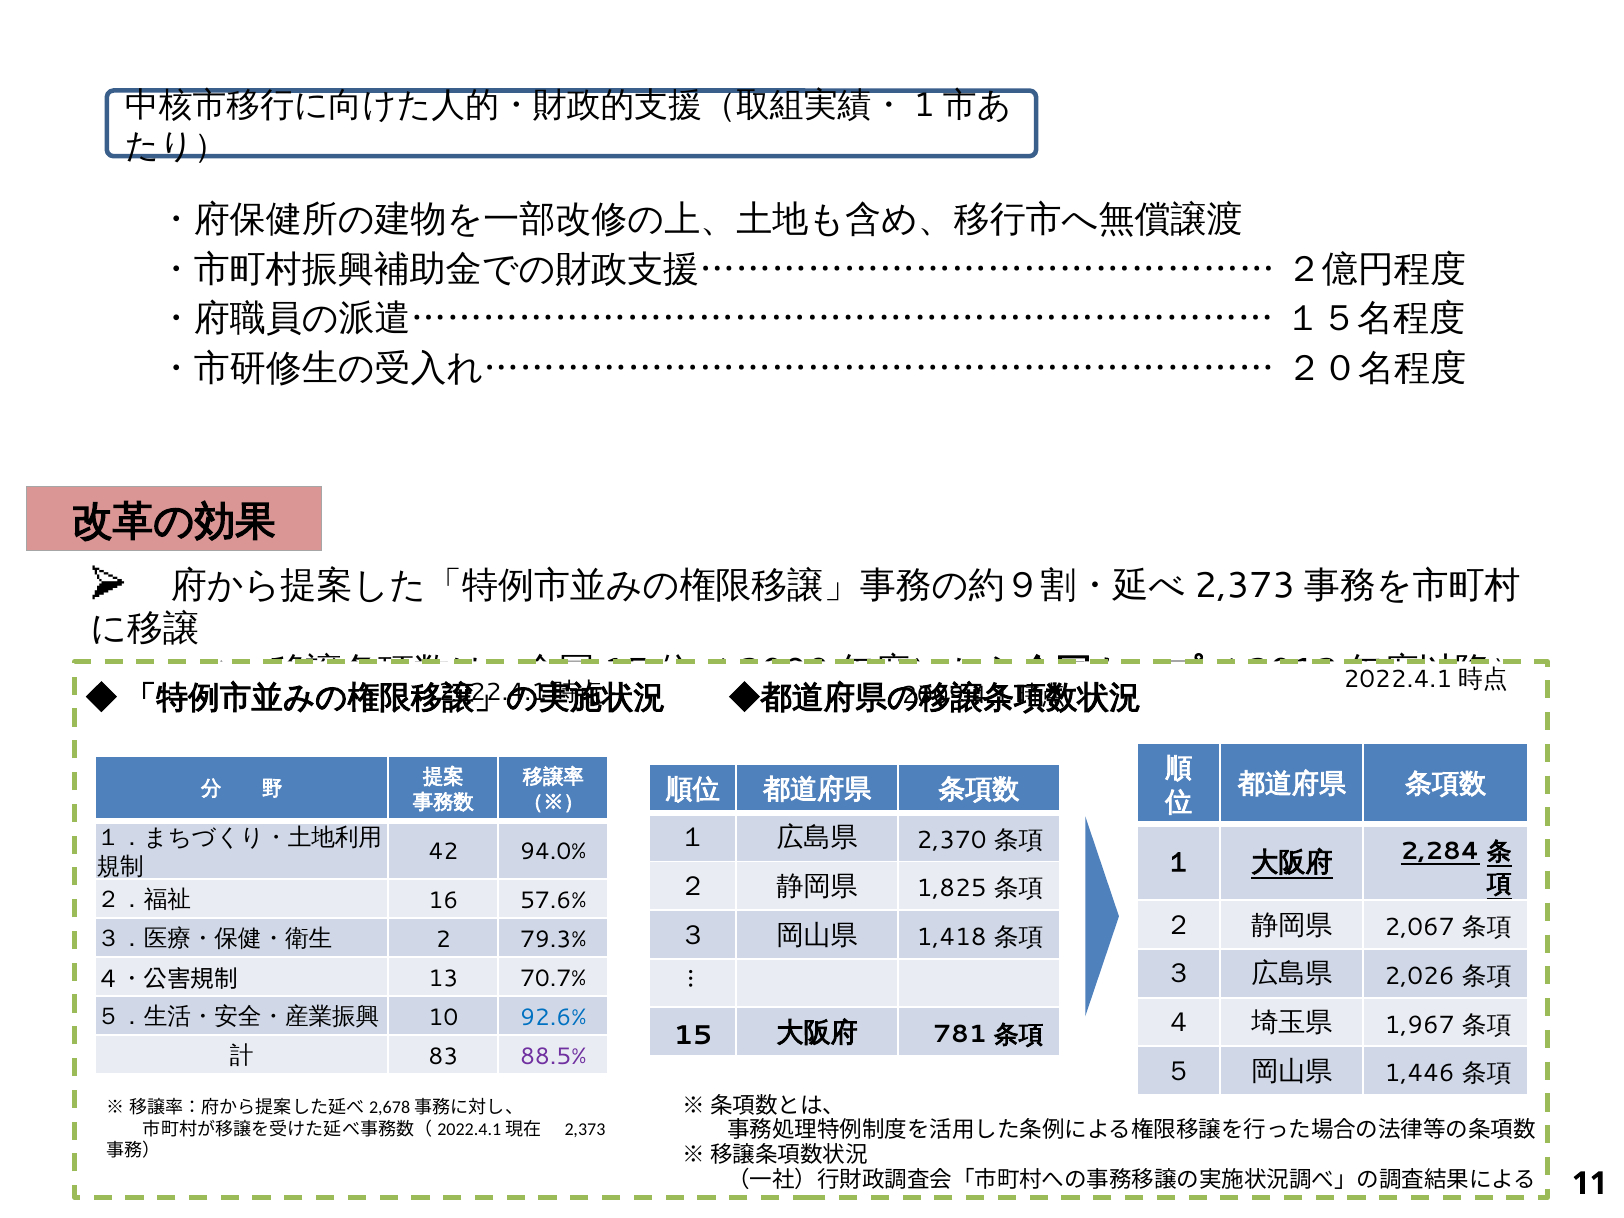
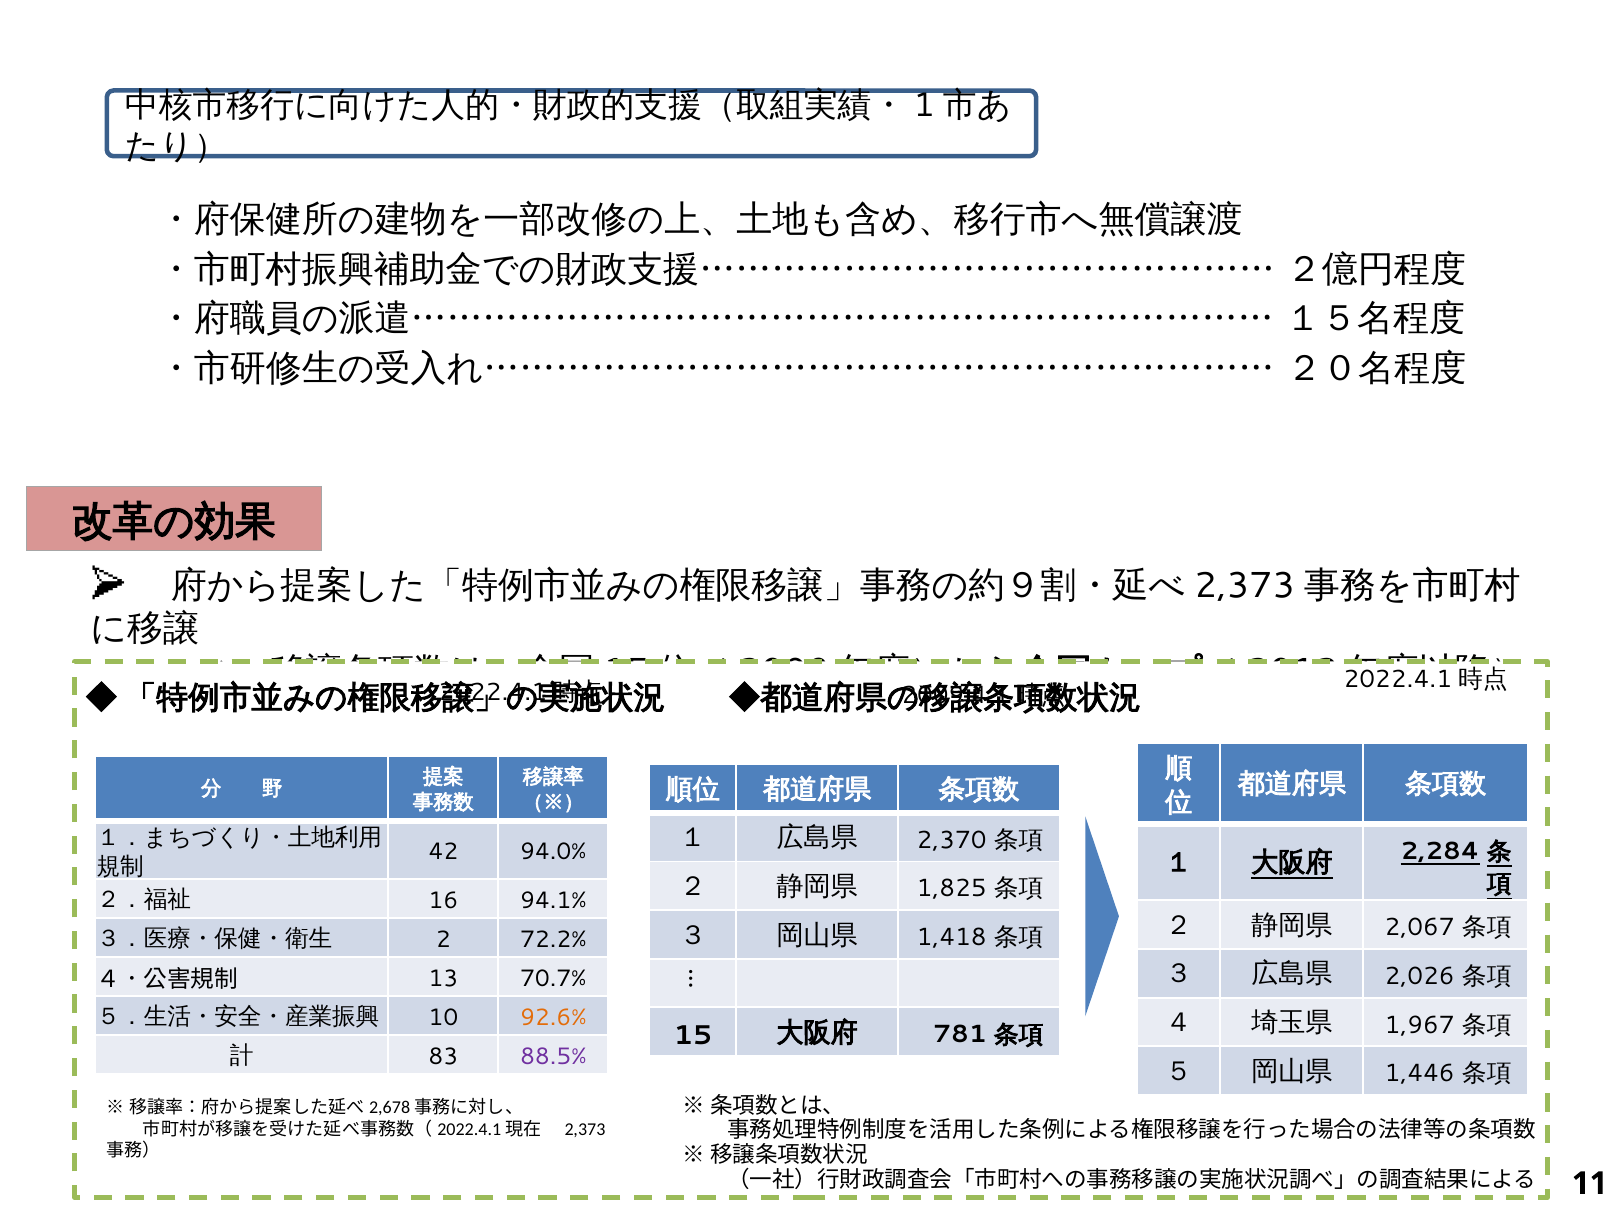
57.6%: 57.6% -> 94.1%
79.3%: 79.3% -> 72.2%
92.6% colour: blue -> orange
